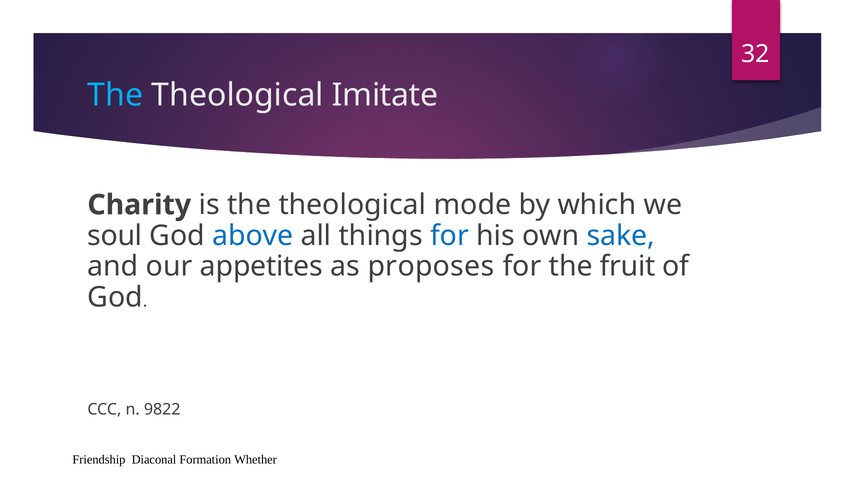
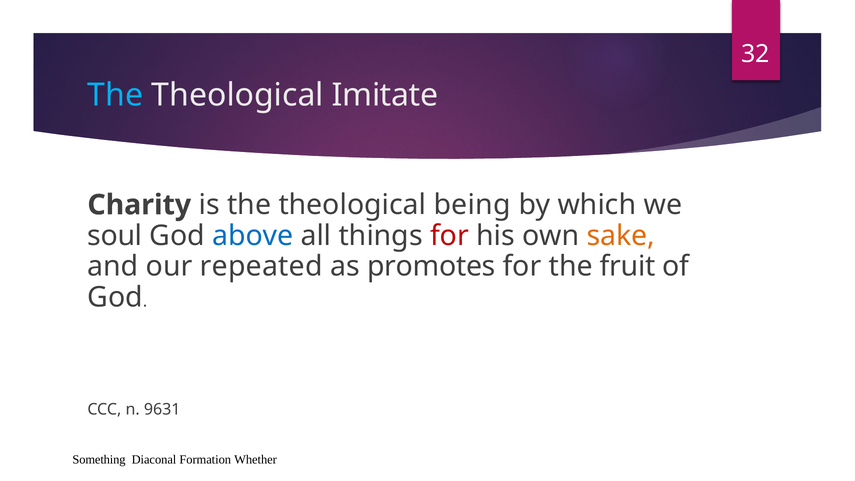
mode: mode -> being
for at (449, 236) colour: blue -> red
sake colour: blue -> orange
appetites: appetites -> repeated
proposes: proposes -> promotes
9822: 9822 -> 9631
Friendship: Friendship -> Something
